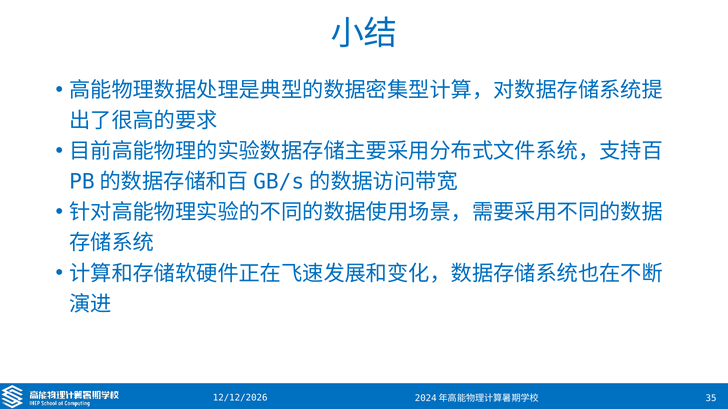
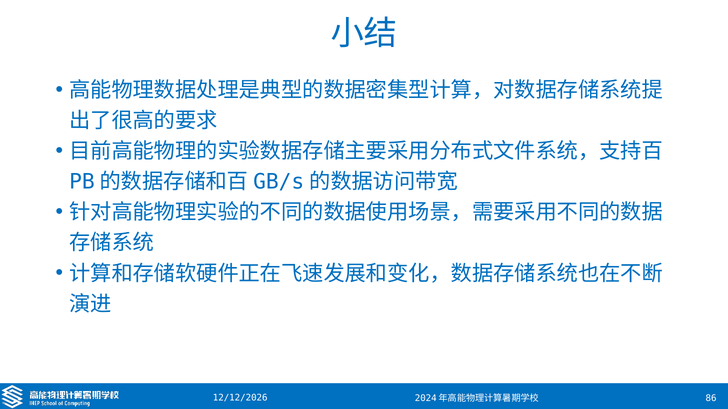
35: 35 -> 86
